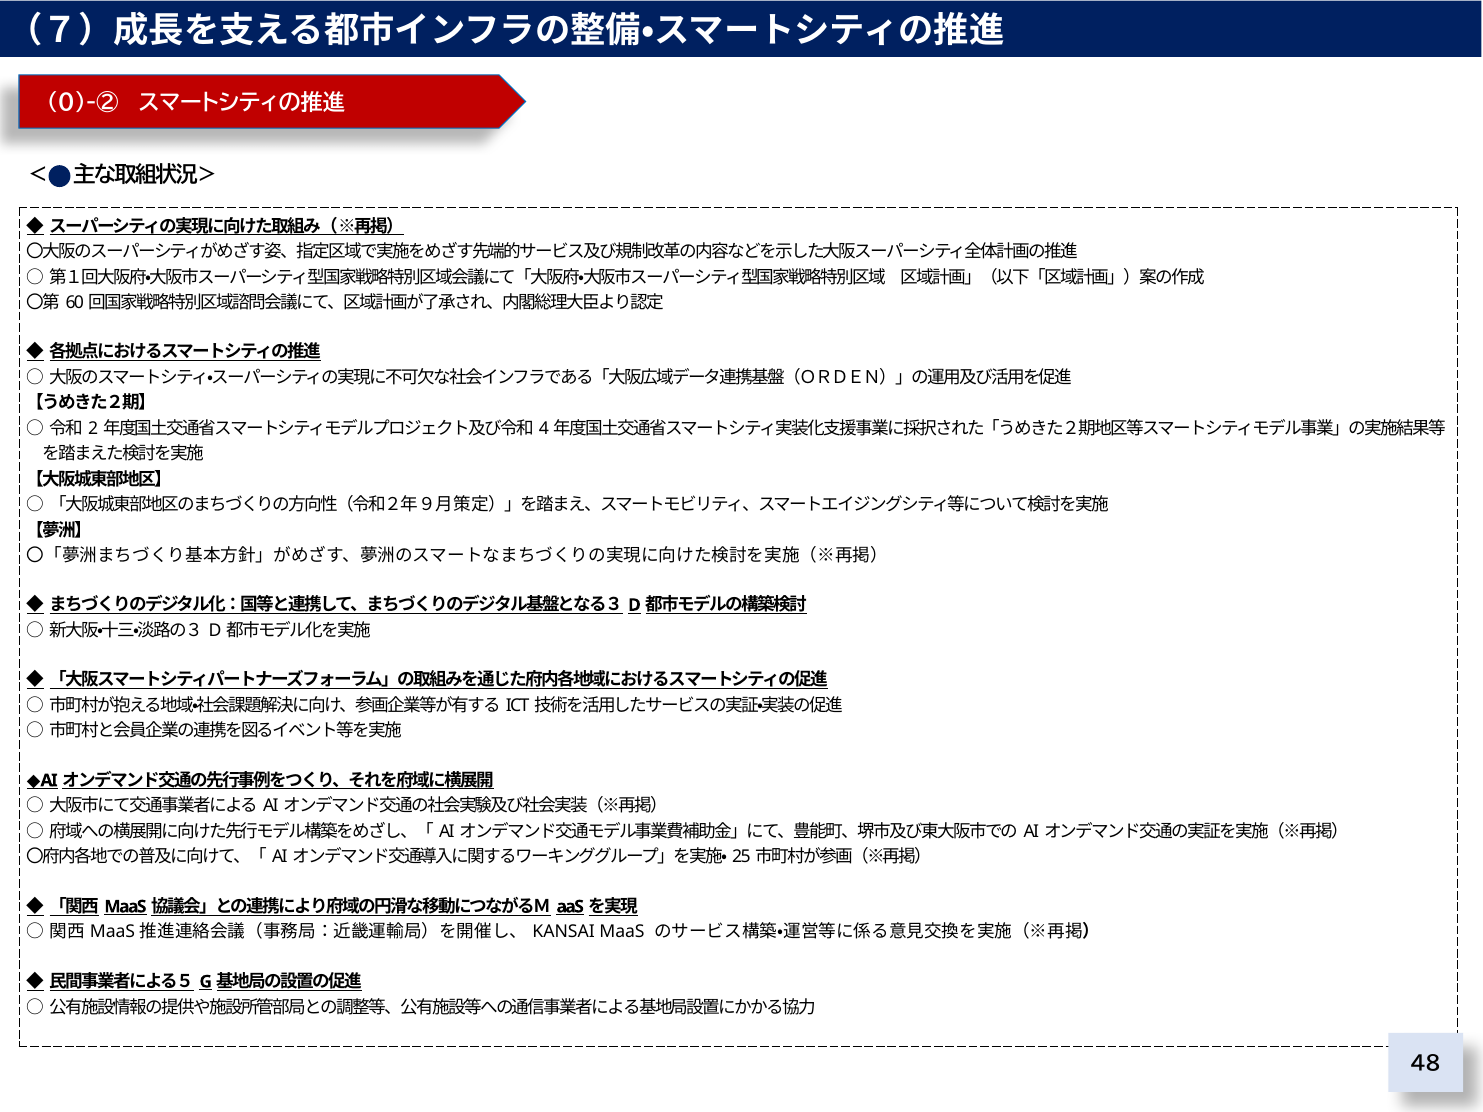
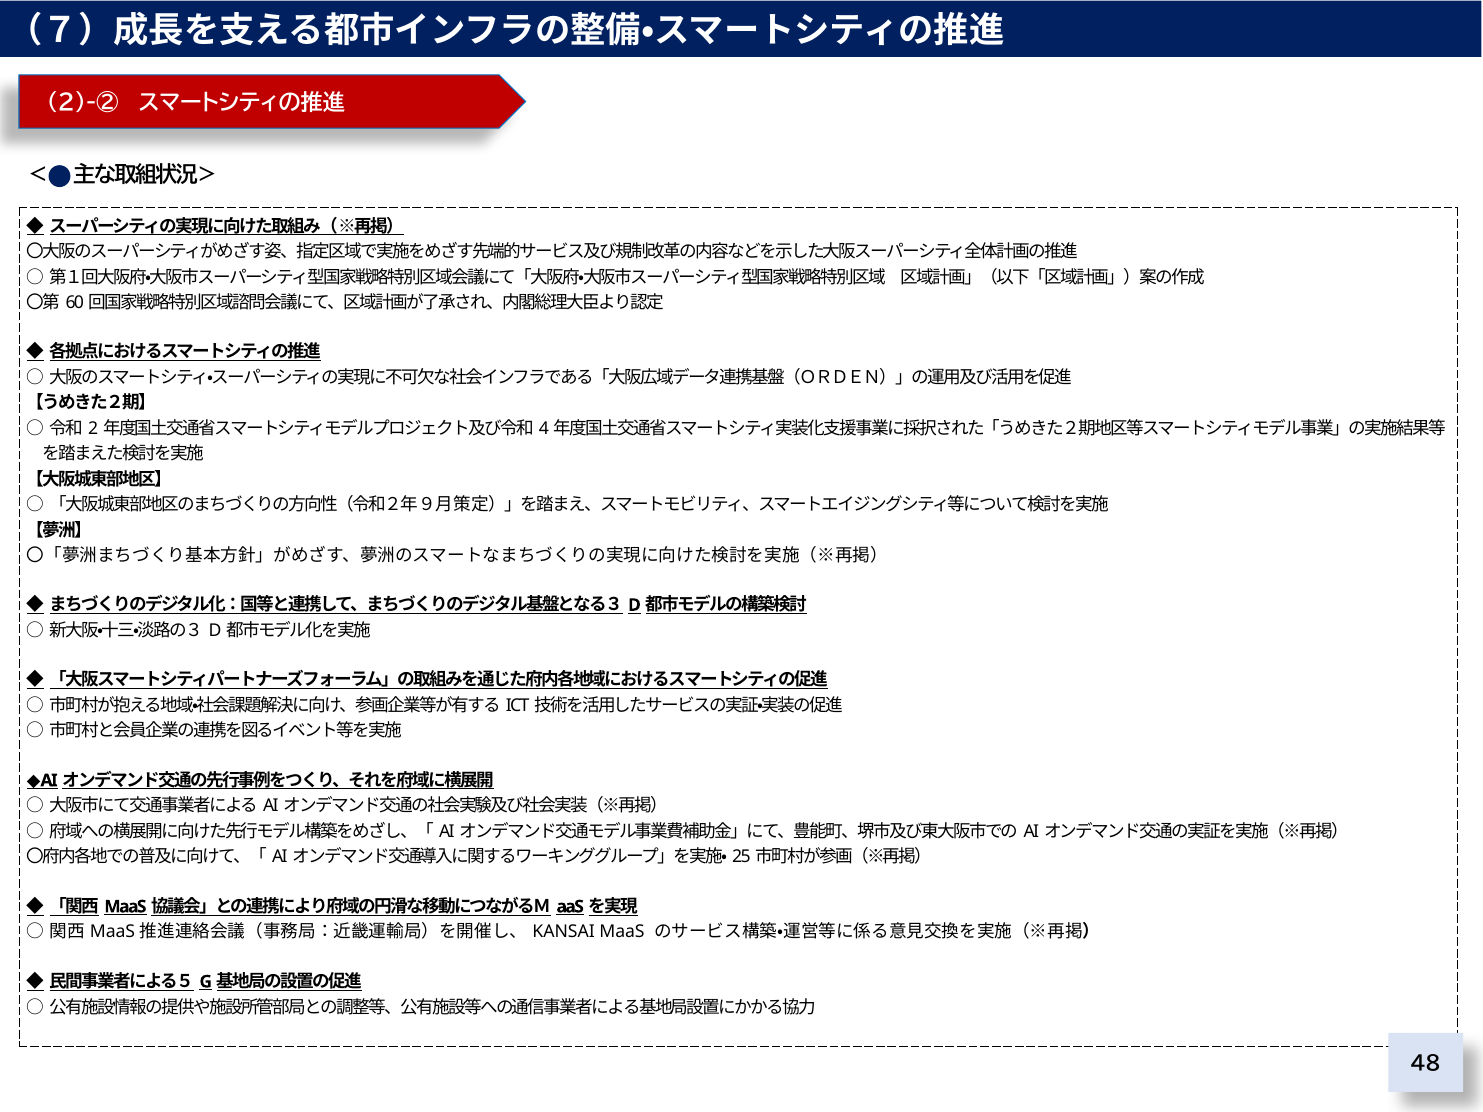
0)-②: 0)-② -> 2)-②
